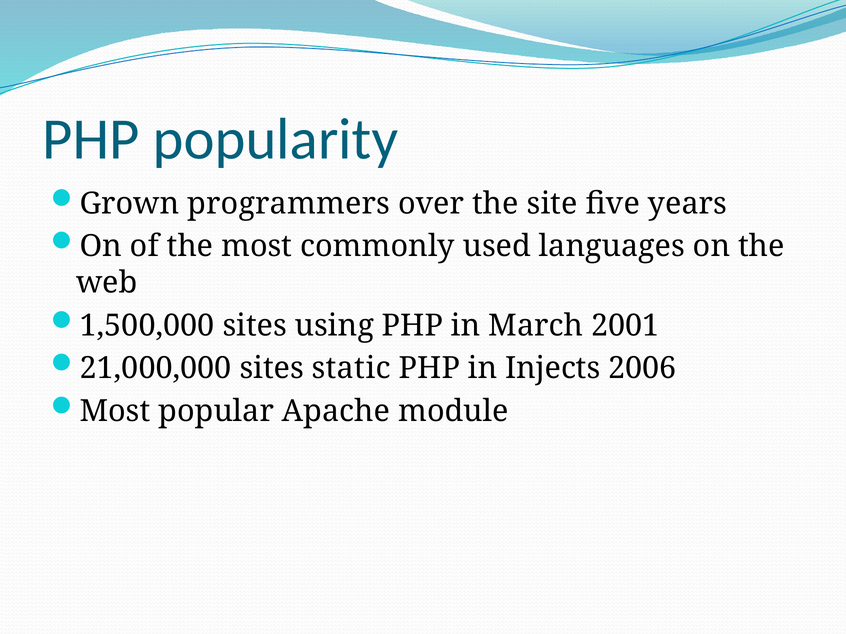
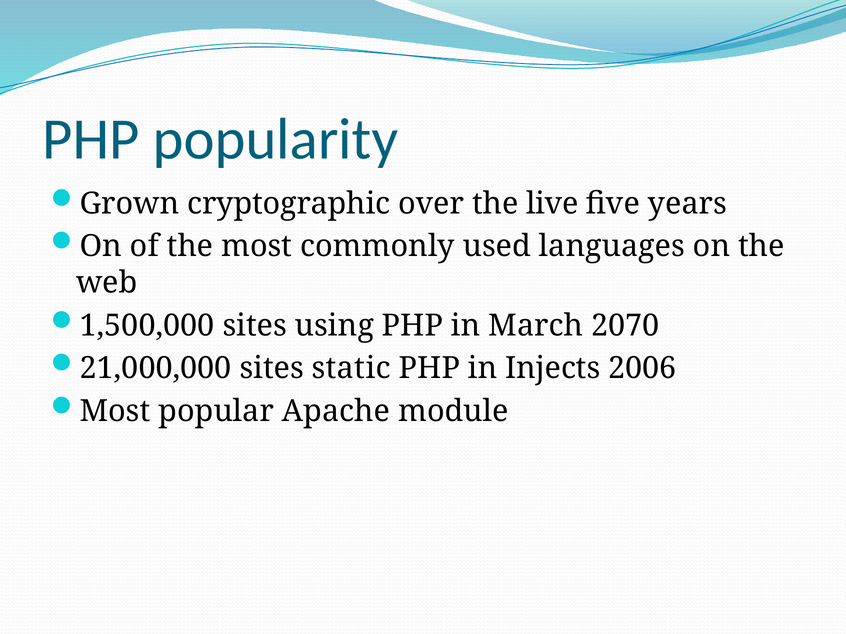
programmers: programmers -> cryptographic
site: site -> live
2001: 2001 -> 2070
